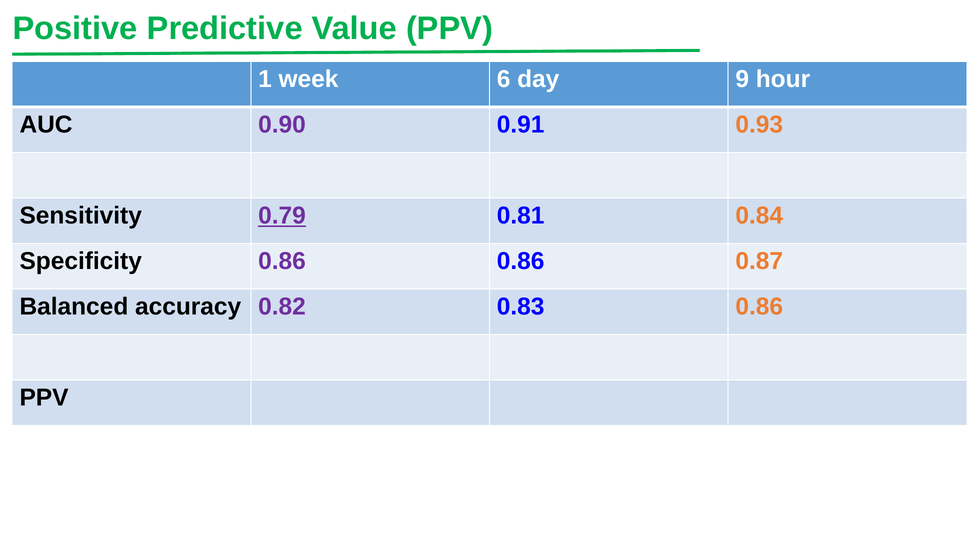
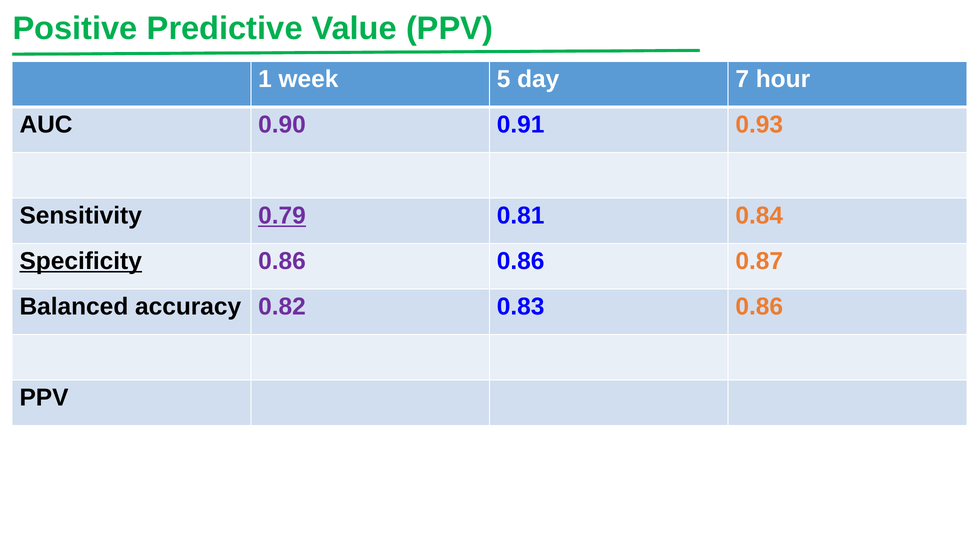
6: 6 -> 5
9: 9 -> 7
Specificity underline: none -> present
